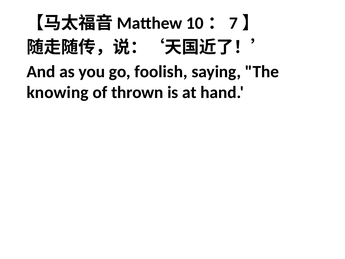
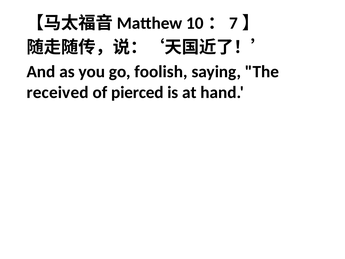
knowing: knowing -> received
thrown: thrown -> pierced
